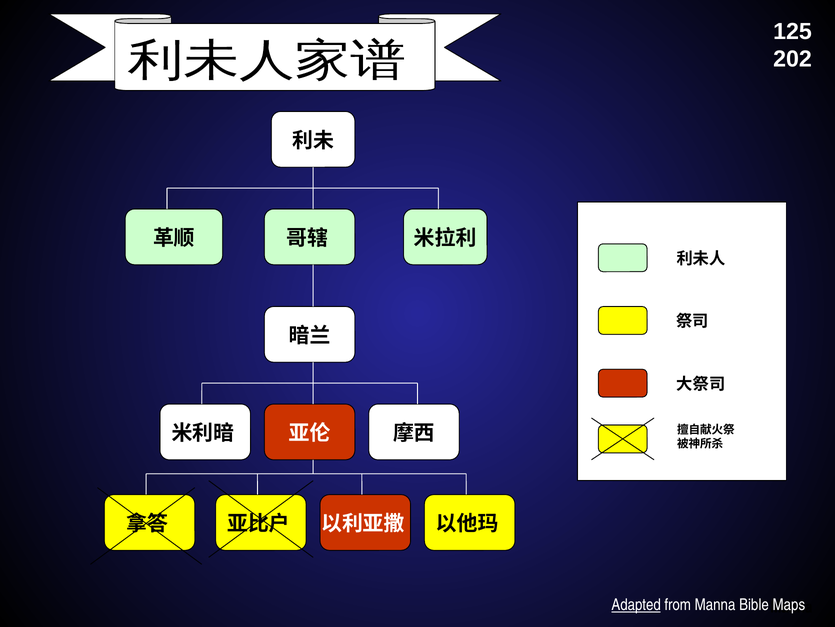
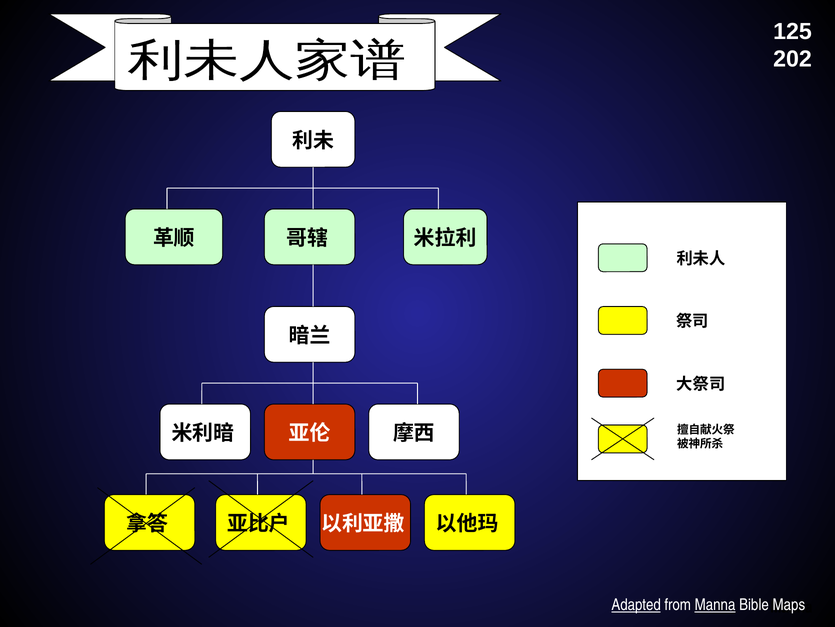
Manna at (715, 604) underline: none -> present
